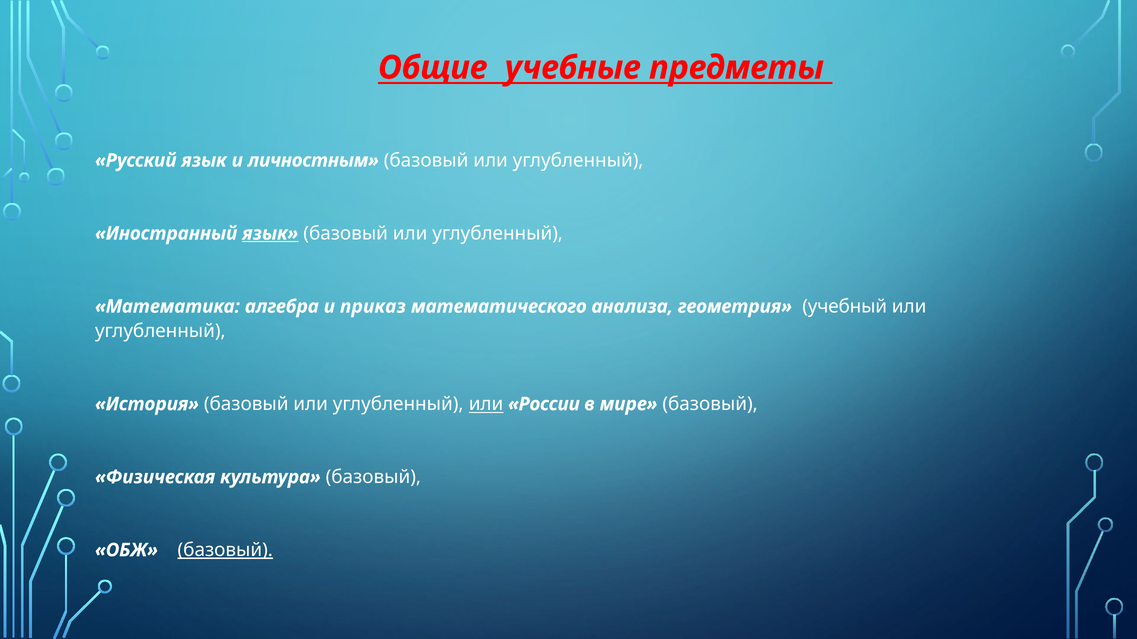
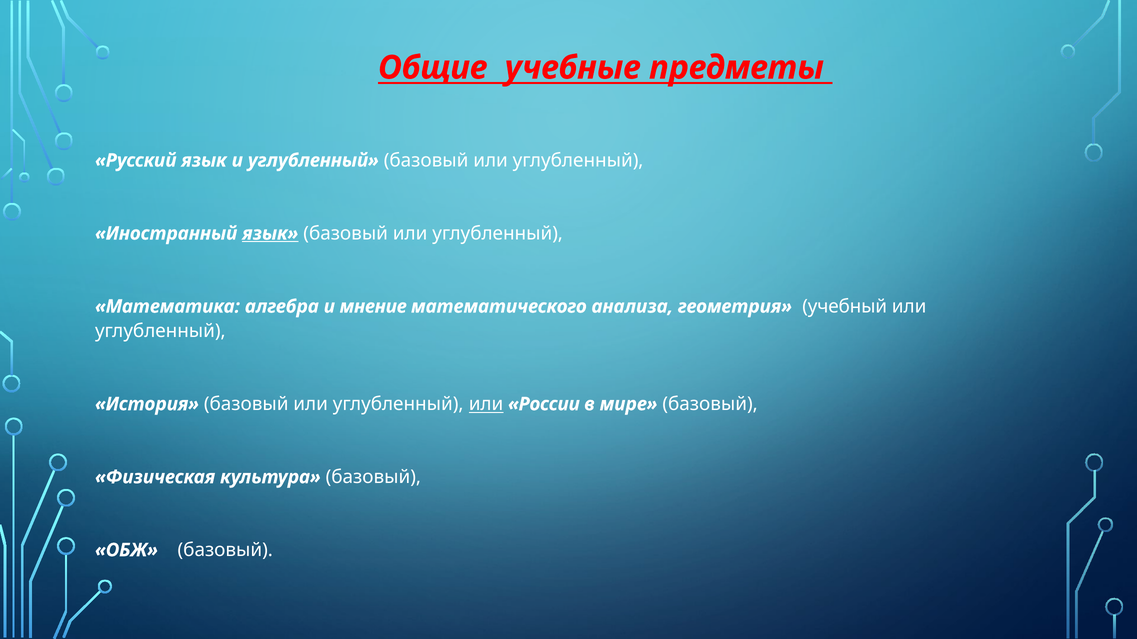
и личностным: личностным -> углубленный
приказ: приказ -> мнение
базовый at (225, 551) underline: present -> none
